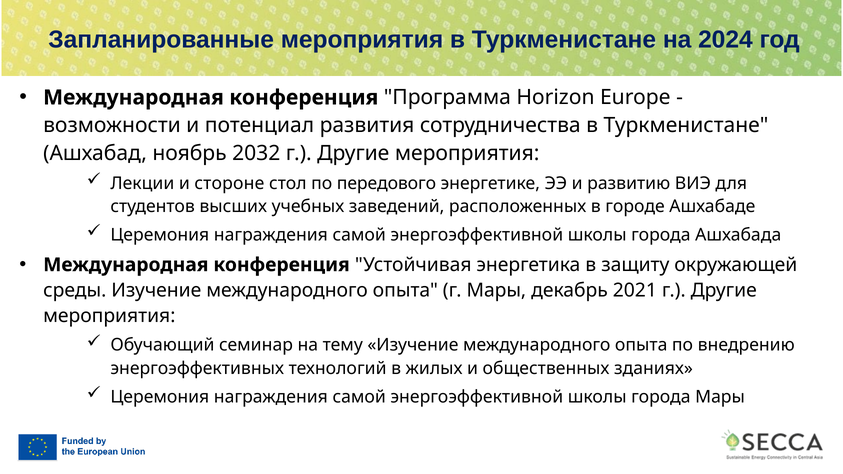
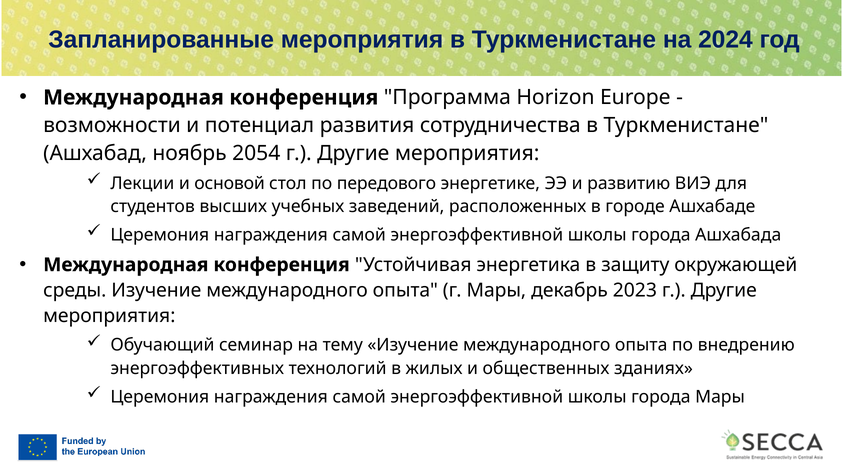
2032: 2032 -> 2054
стороне: стороне -> основой
2021: 2021 -> 2023
